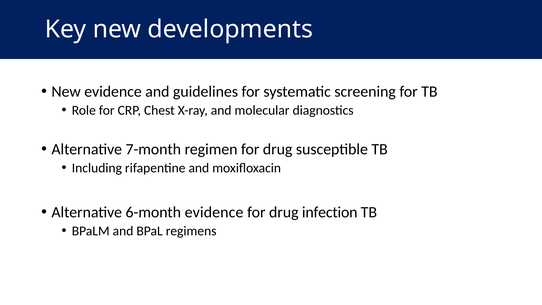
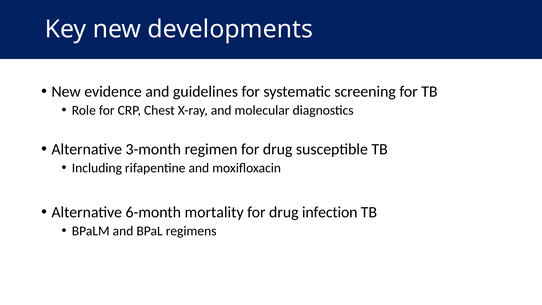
7-month: 7-month -> 3-month
6-month evidence: evidence -> mortality
